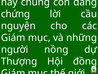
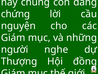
nồng: nồng -> nghe
